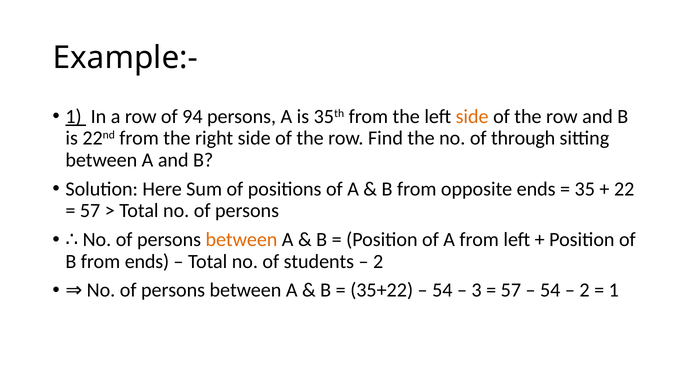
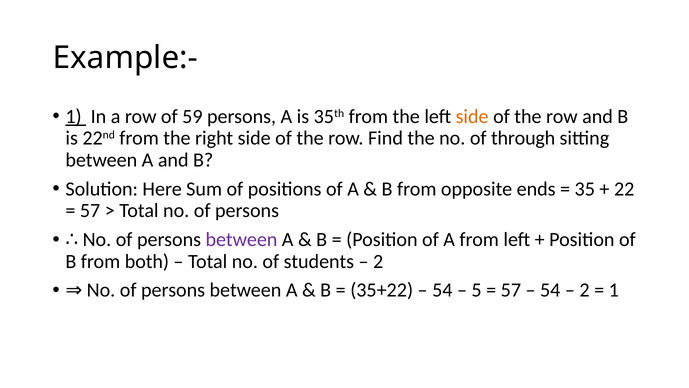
94: 94 -> 59
between at (241, 239) colour: orange -> purple
from ends: ends -> both
3: 3 -> 5
